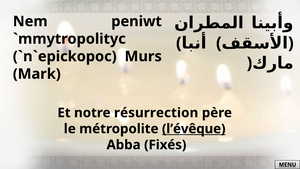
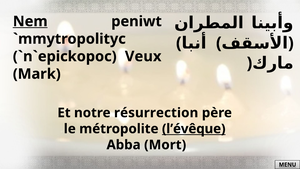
Nem underline: none -> present
Murs: Murs -> Veux
Fixés: Fixés -> Mort
